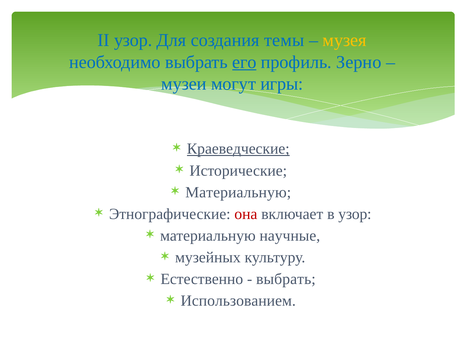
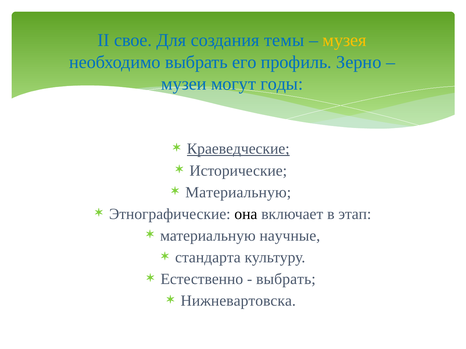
II узор: узор -> свое
его underline: present -> none
игры: игры -> годы
она colour: red -> black
в узор: узор -> этап
музейных: музейных -> стандарта
Использованием: Использованием -> Нижневартовска
